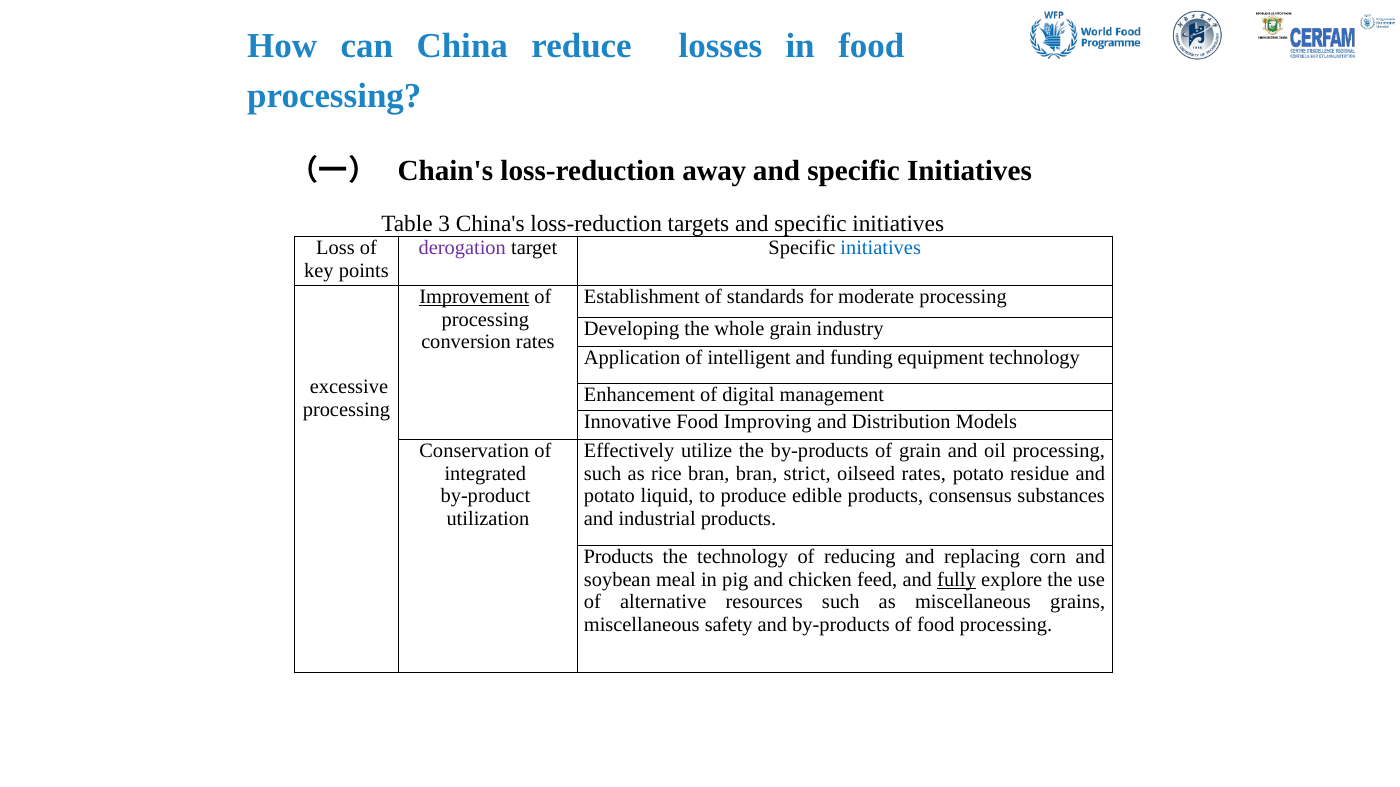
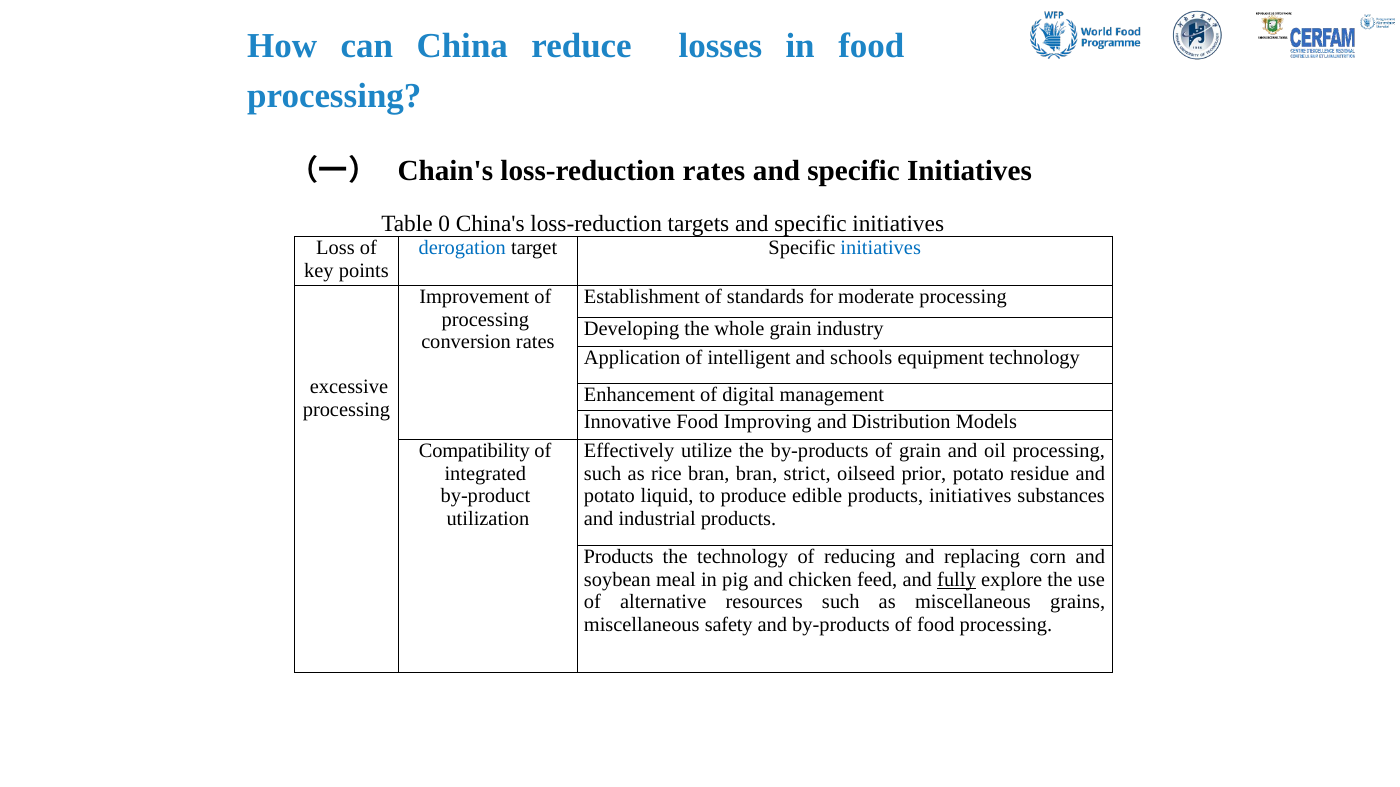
loss-reduction away: away -> rates
3: 3 -> 0
derogation colour: purple -> blue
Improvement underline: present -> none
funding: funding -> schools
Conservation: Conservation -> Compatibility
oilseed rates: rates -> prior
products consensus: consensus -> initiatives
